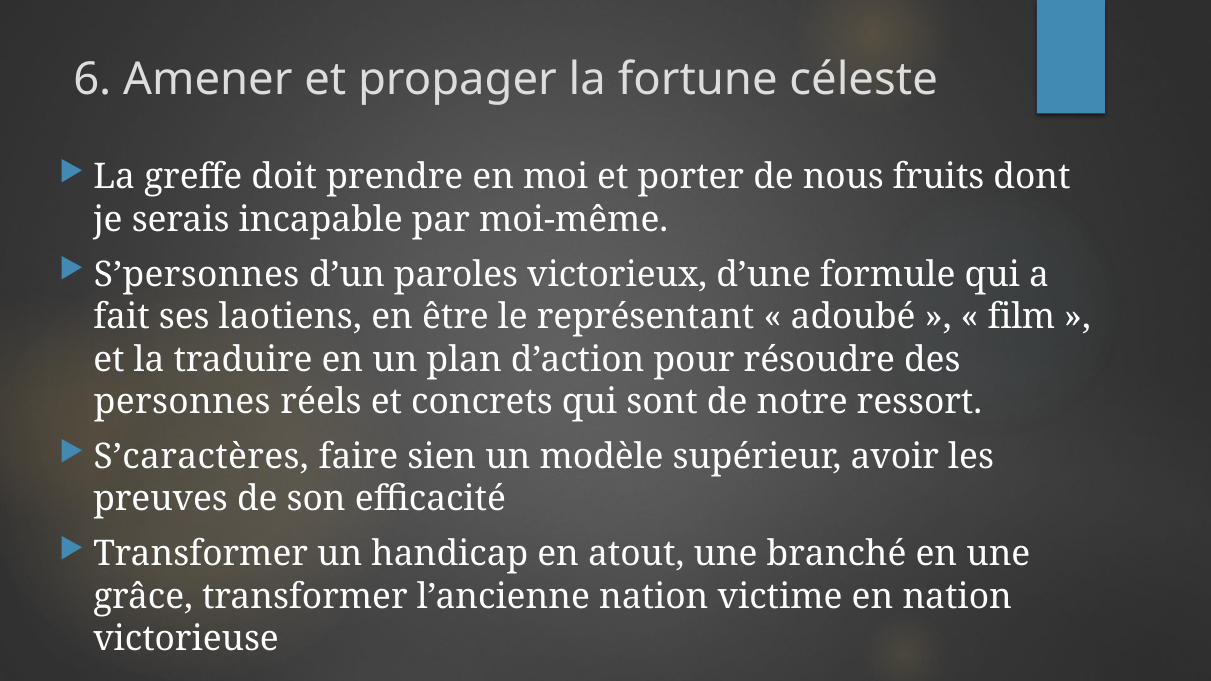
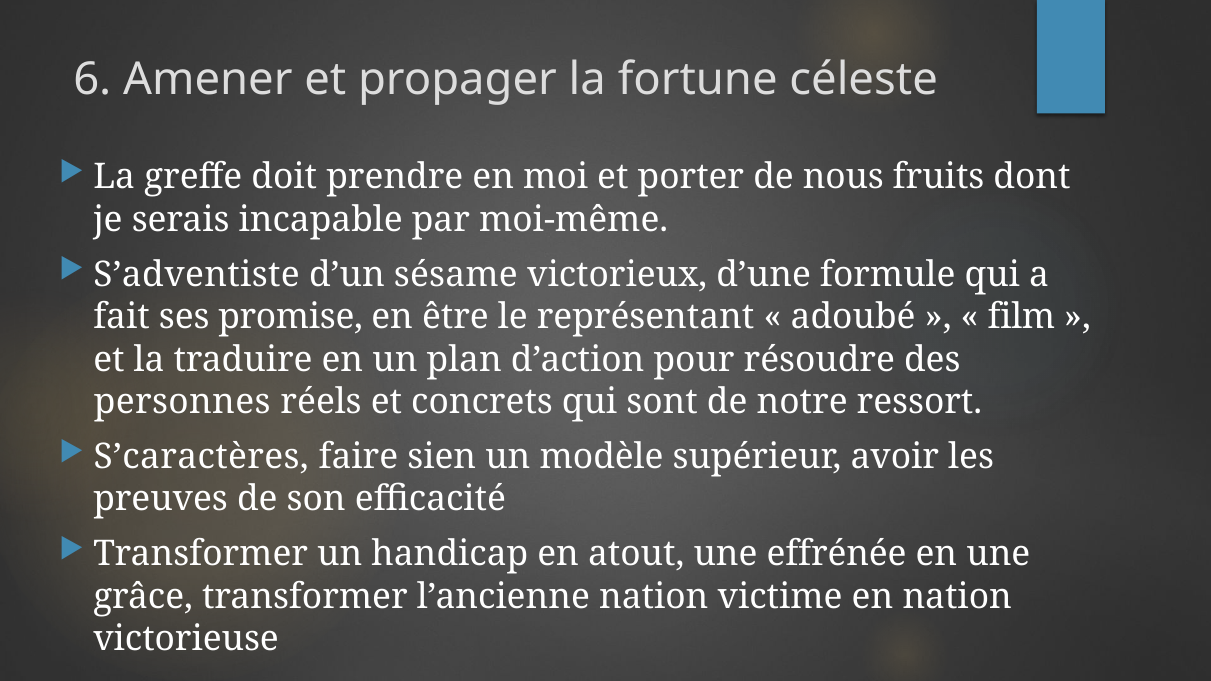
S’personnes: S’personnes -> S’adventiste
paroles: paroles -> sésame
laotiens: laotiens -> promise
branché: branché -> effrénée
